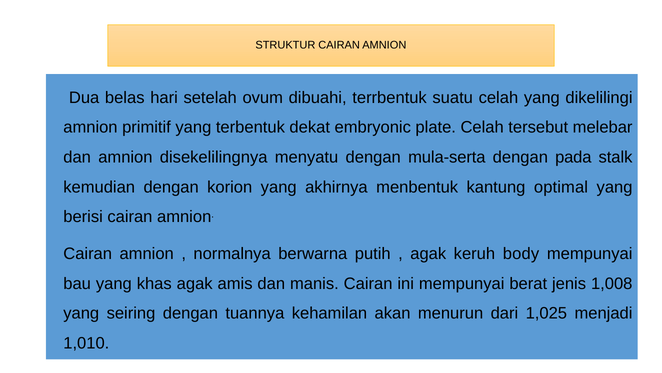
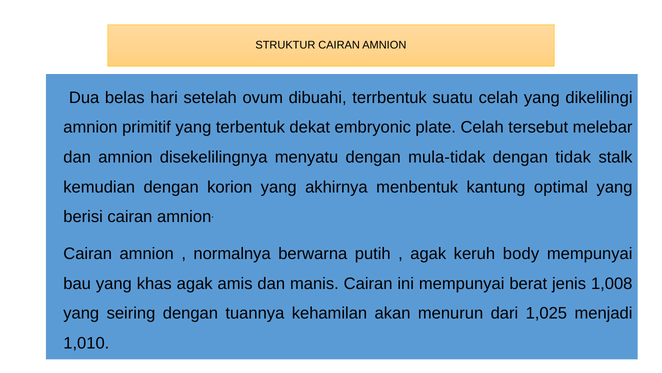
mula-serta: mula-serta -> mula-tidak
pada: pada -> tidak
